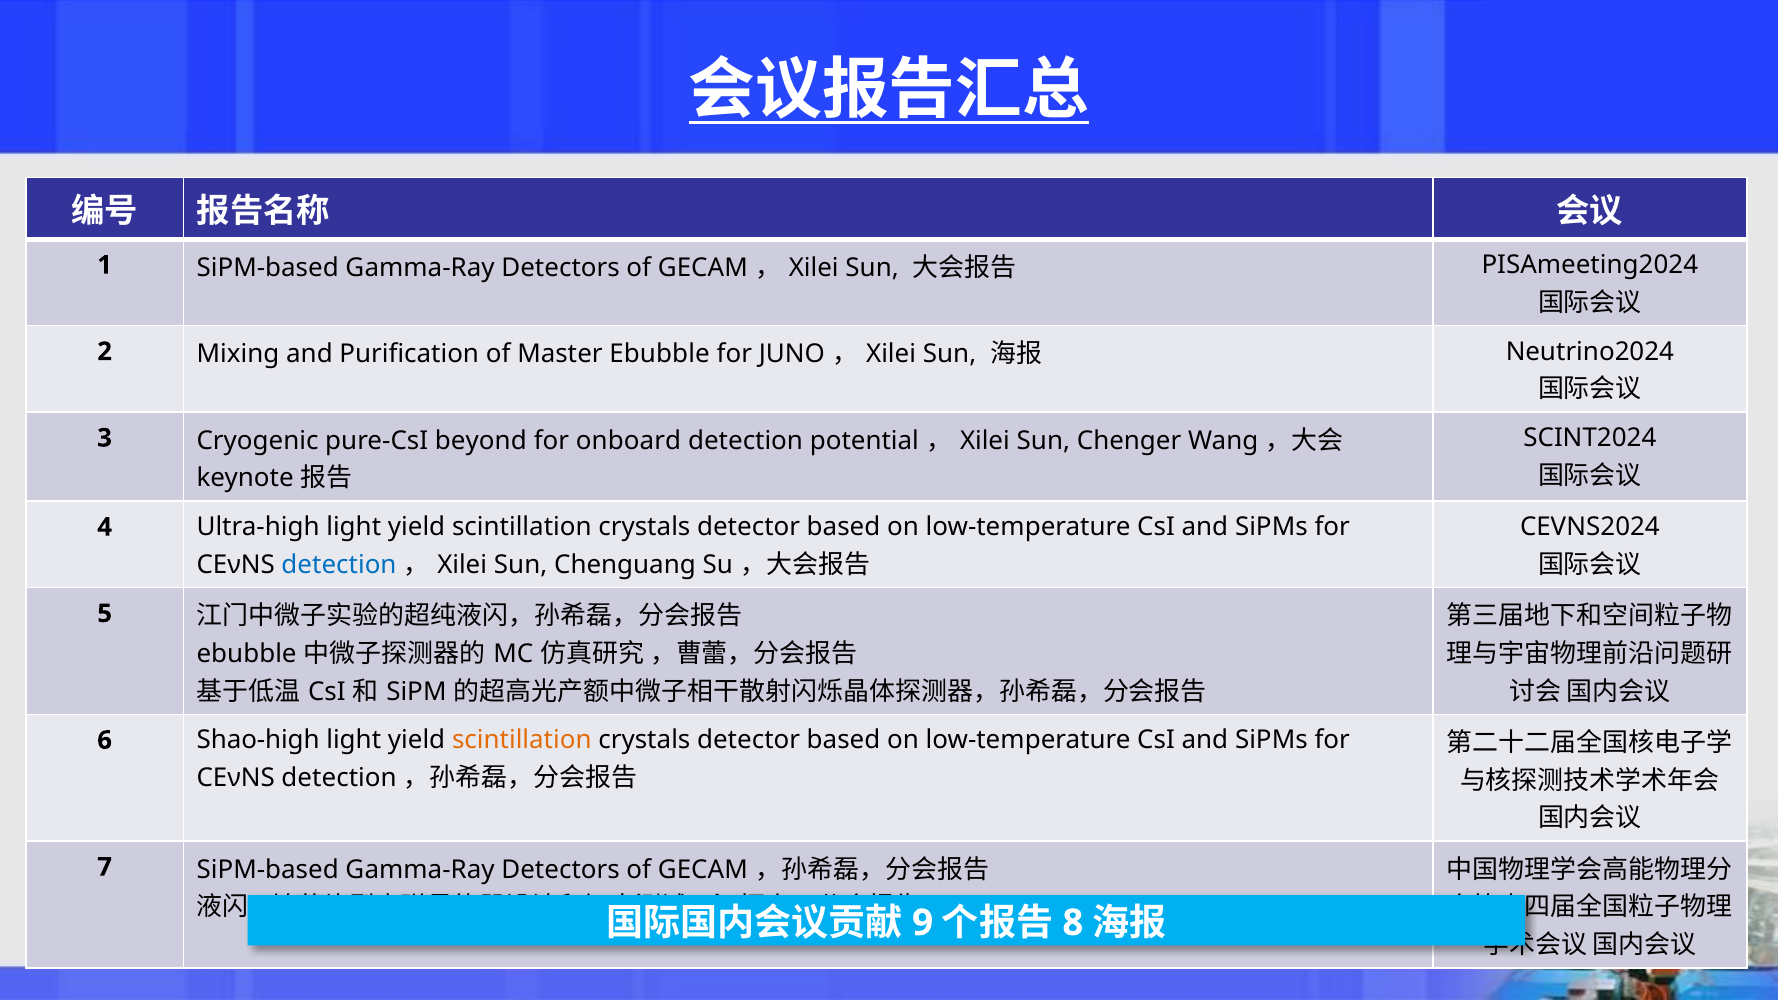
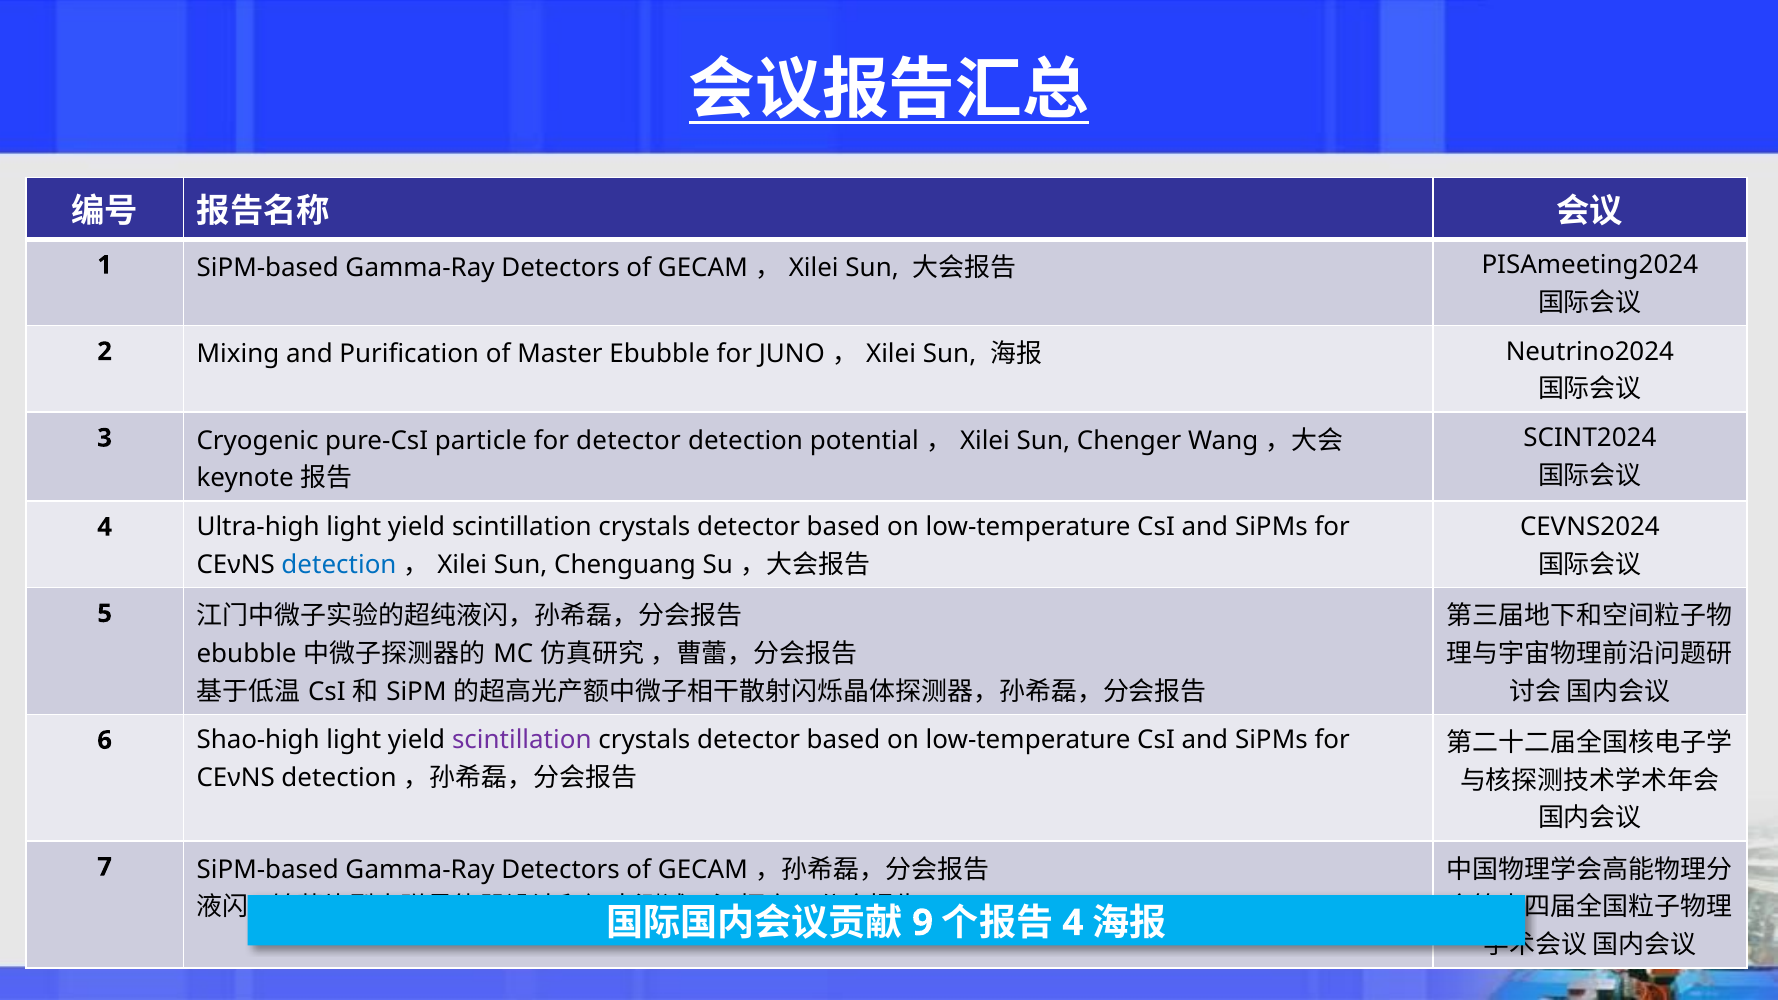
beyond: beyond -> particle
for onboard: onboard -> detector
scintillation at (522, 740) colour: orange -> purple
8 at (1073, 923): 8 -> 4
